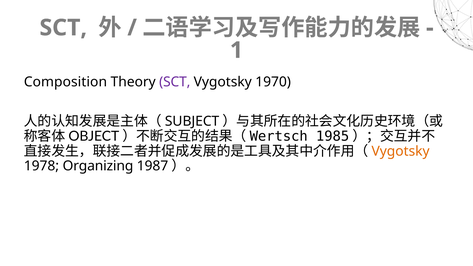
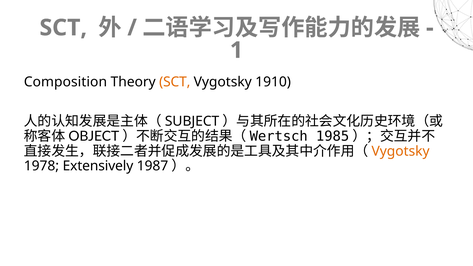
SCT at (175, 82) colour: purple -> orange
1970: 1970 -> 1910
Organizing: Organizing -> Extensively
